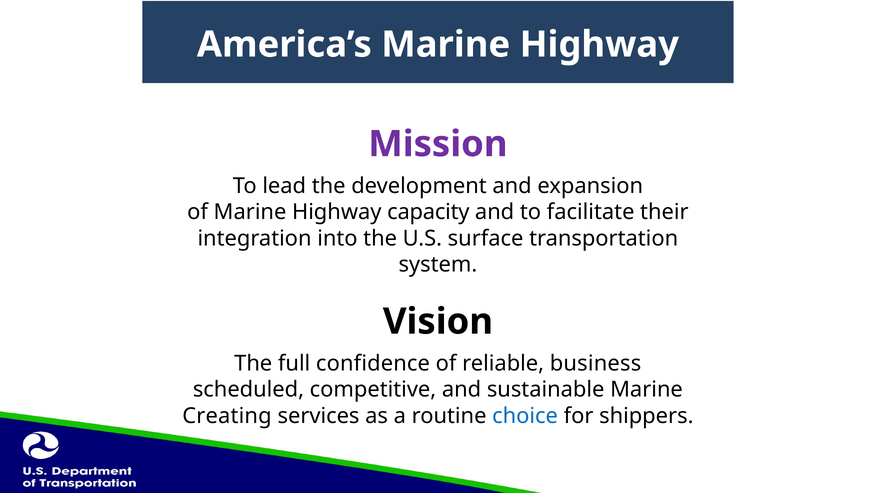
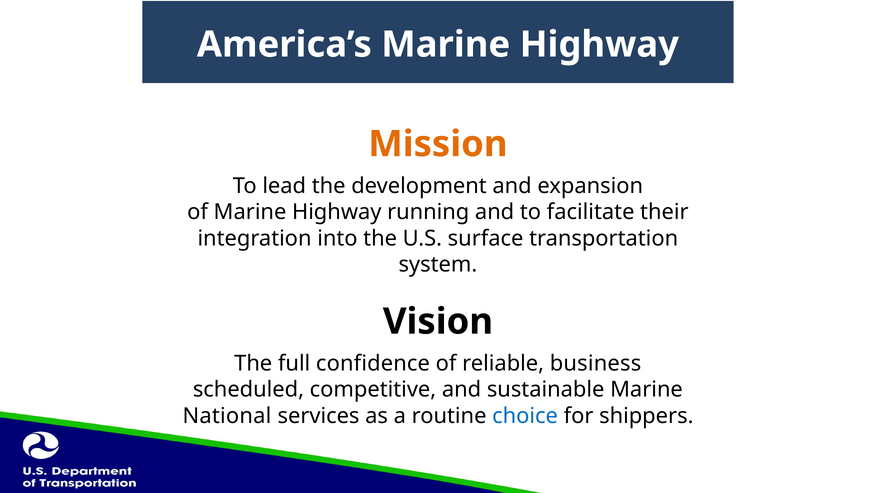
Mission colour: purple -> orange
capacity: capacity -> running
Creating: Creating -> National
